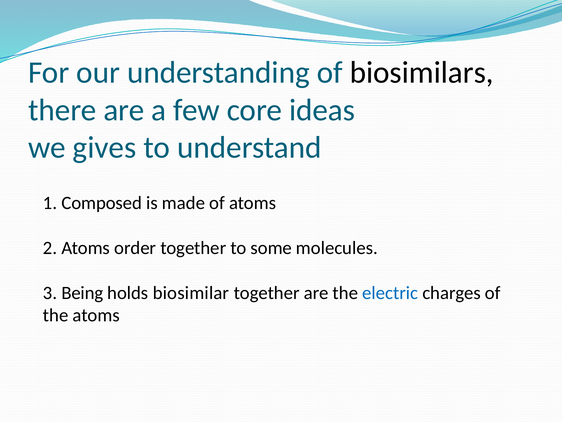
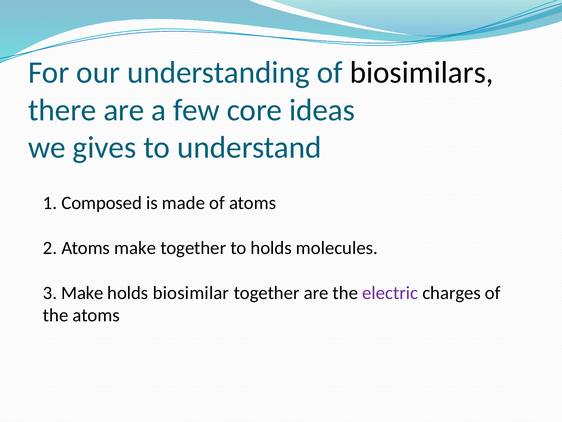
Atoms order: order -> make
to some: some -> holds
3 Being: Being -> Make
electric colour: blue -> purple
